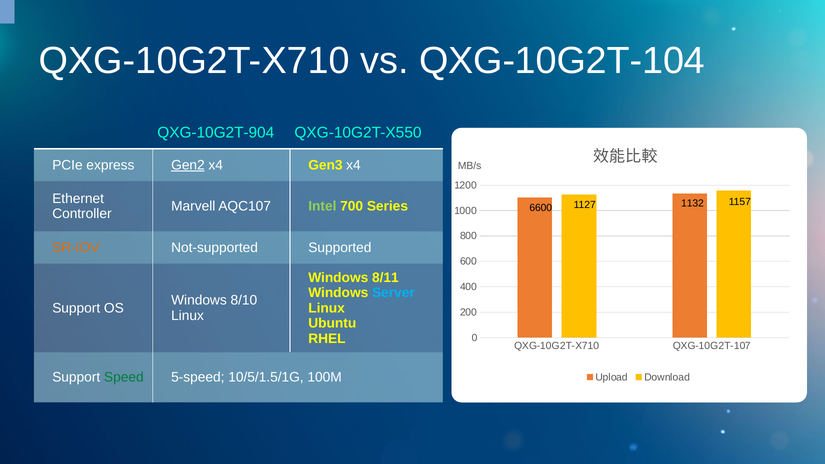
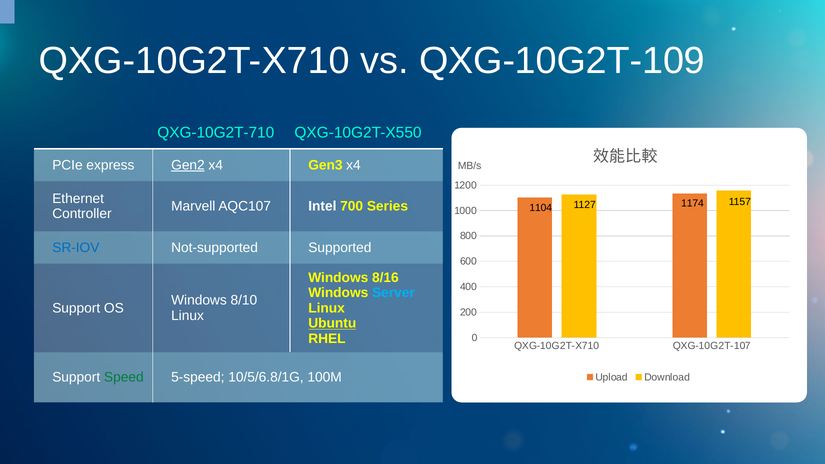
QXG-10G2T-104: QXG-10G2T-104 -> QXG-10G2T-109
QXG-10G2T-904: QXG-10G2T-904 -> QXG-10G2T-710
Intel colour: light green -> white
6600: 6600 -> 1104
1132: 1132 -> 1174
SR-IOV colour: orange -> blue
8/11: 8/11 -> 8/16
Ubuntu underline: none -> present
10/5/1.5/1G: 10/5/1.5/1G -> 10/5/6.8/1G
